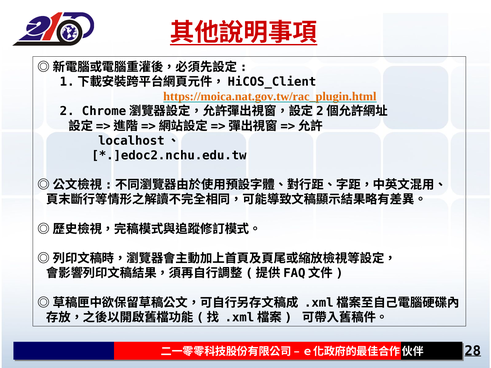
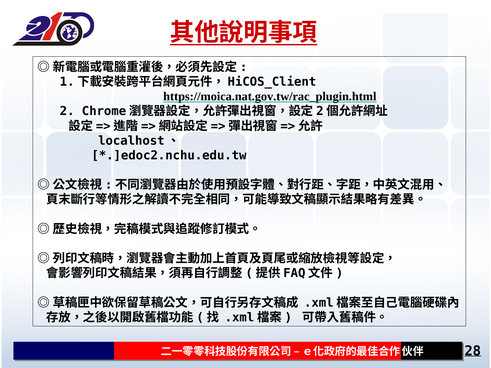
https://moica.nat.gov.tw/rac_plugin.html colour: orange -> black
